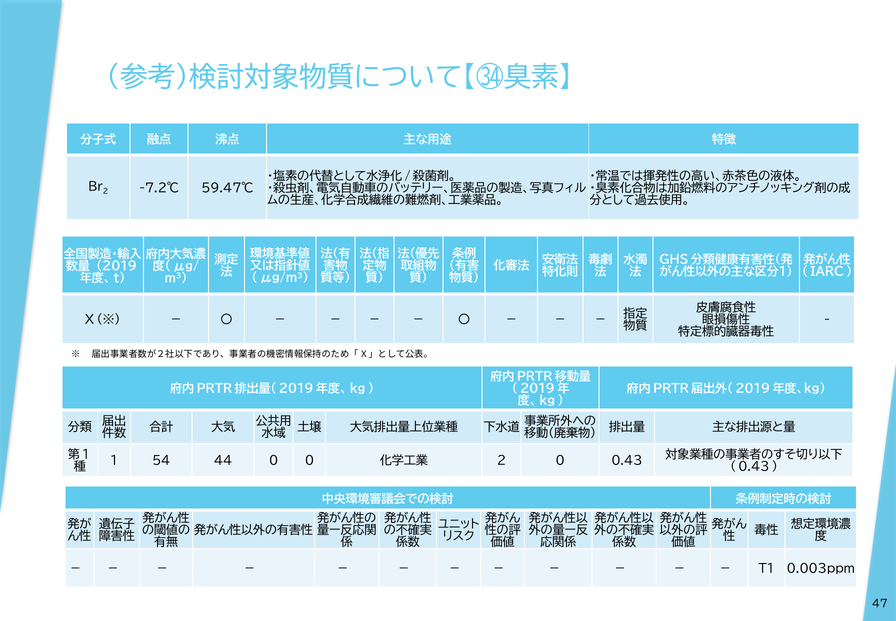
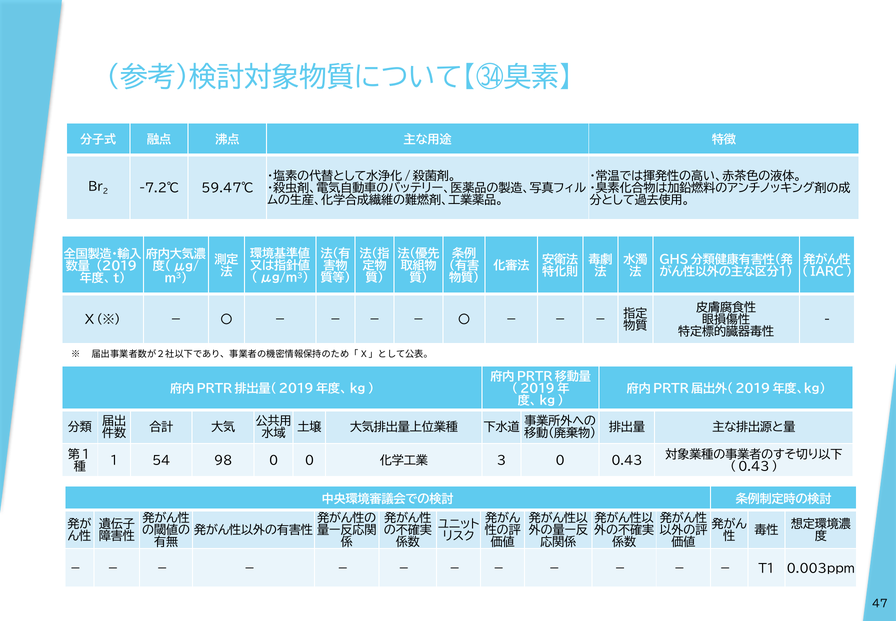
44: 44 -> 98
2 at (502, 460): 2 -> 3
